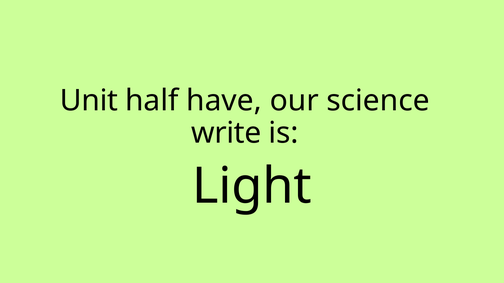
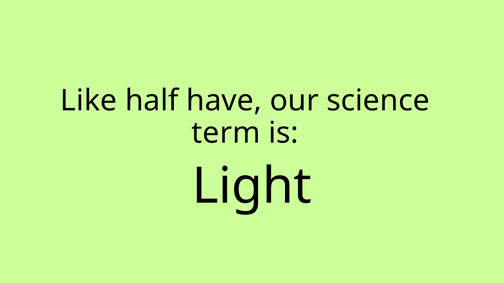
Unit: Unit -> Like
write: write -> term
